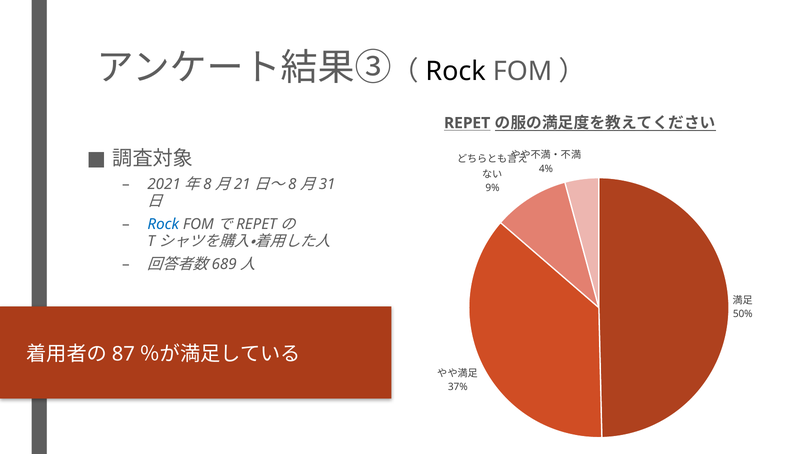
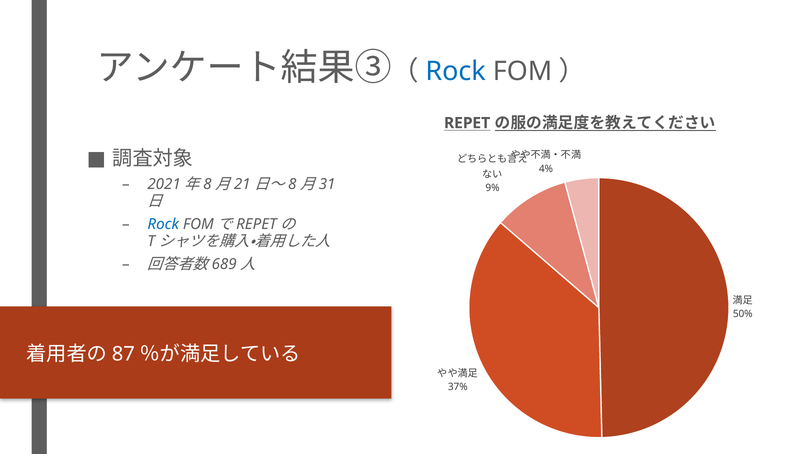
Rock at (456, 71) colour: black -> blue
